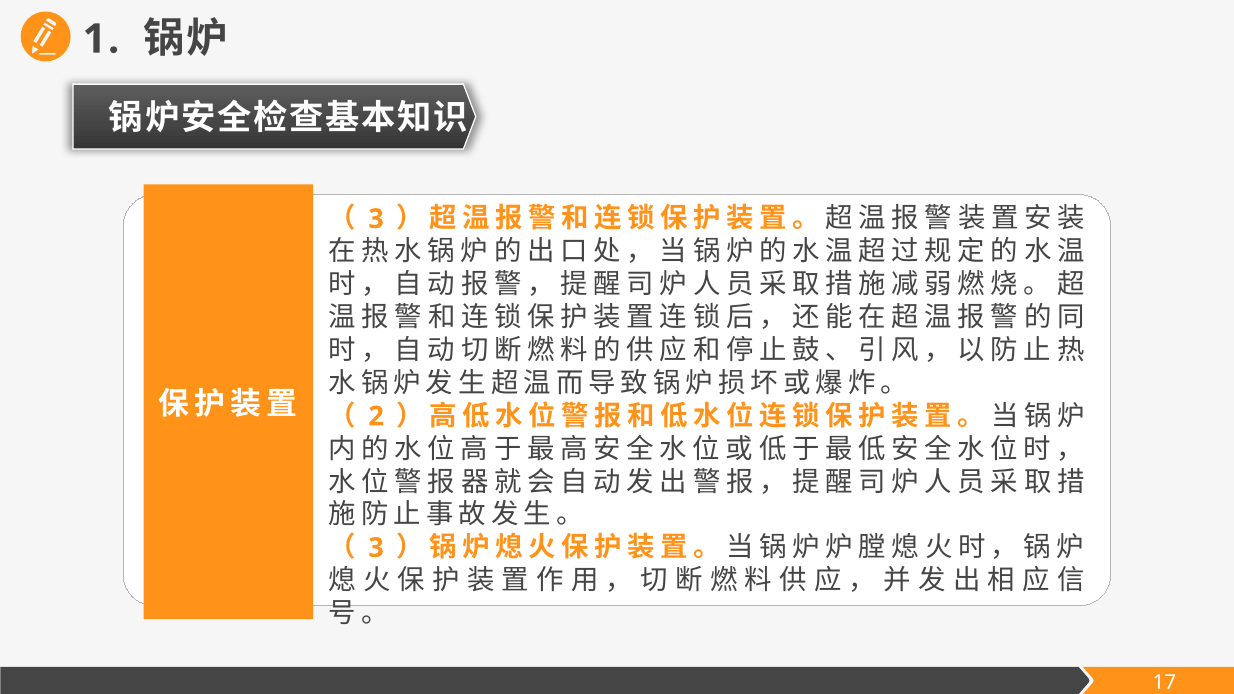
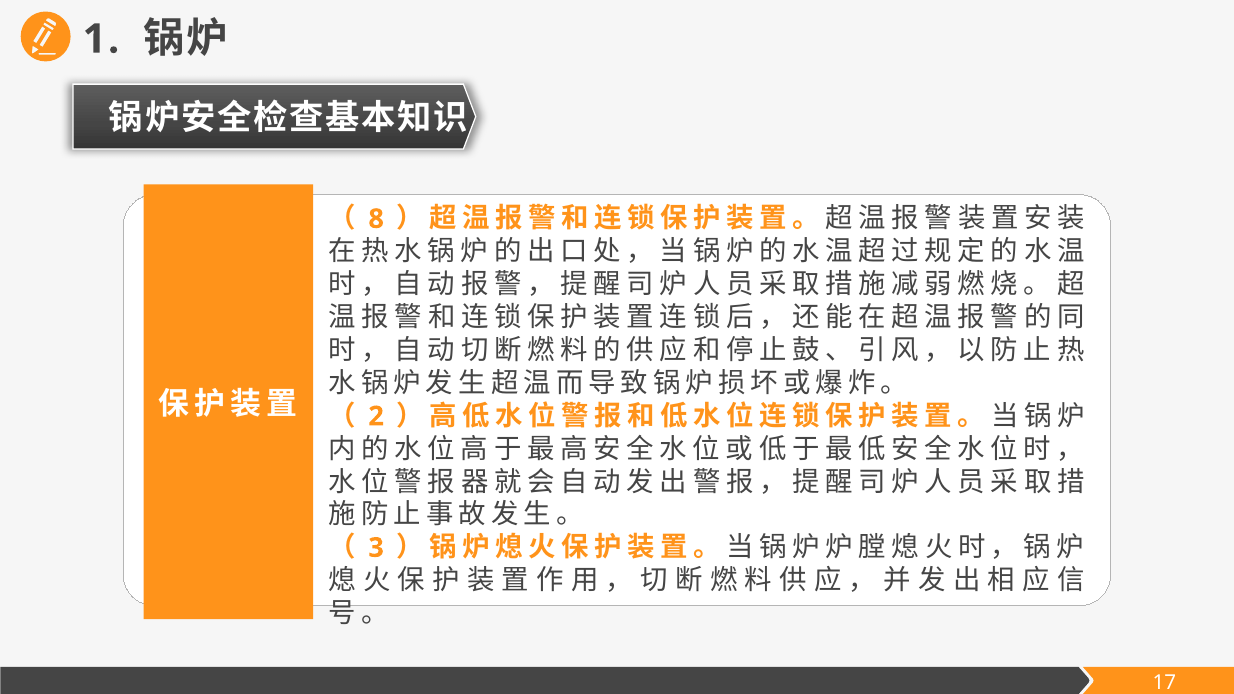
3 at (376, 219): 3 -> 8
